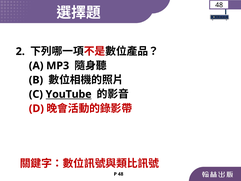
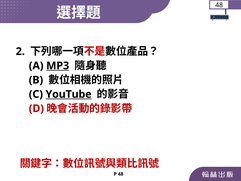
MP3 underline: none -> present
